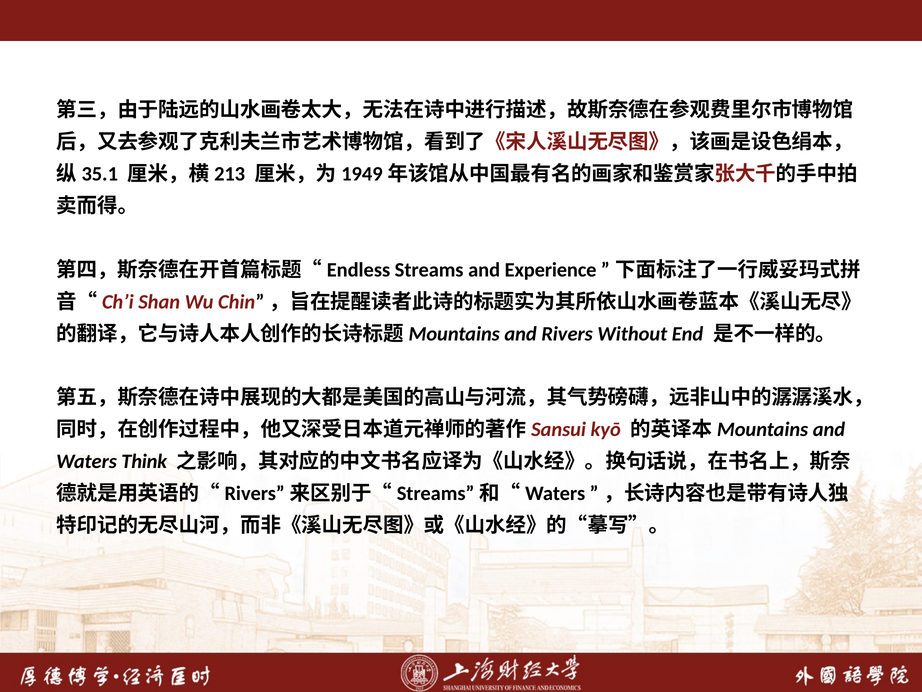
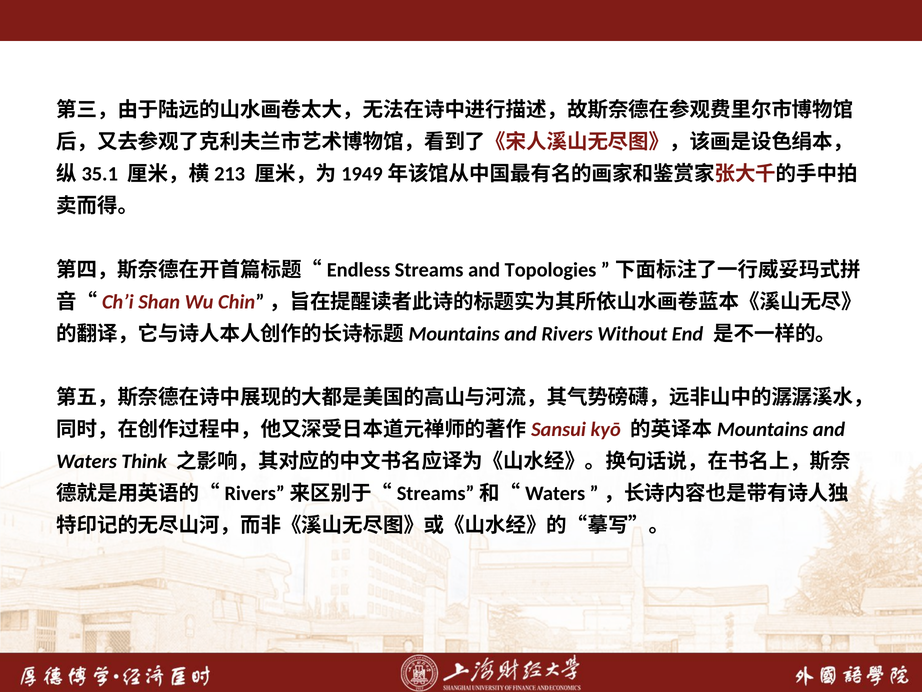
Experience: Experience -> Topologies
